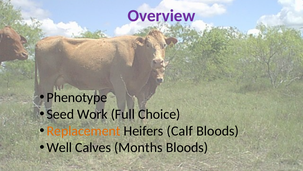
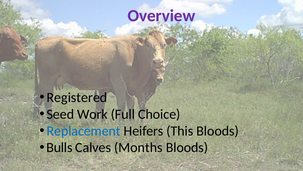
Phenotype: Phenotype -> Registered
Replacement colour: orange -> blue
Calf: Calf -> This
Well: Well -> Bulls
